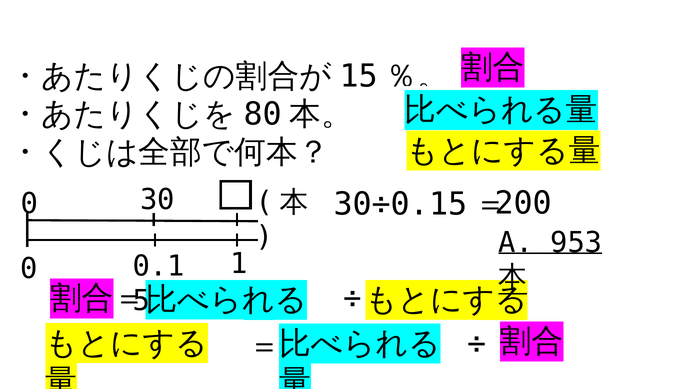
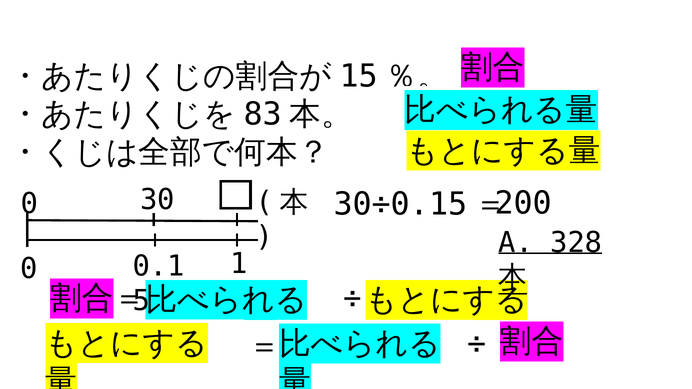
80: 80 -> 83
953: 953 -> 328
